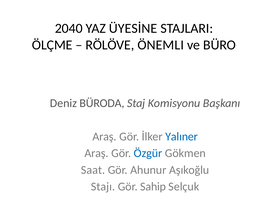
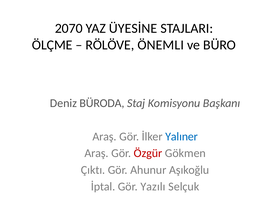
2040: 2040 -> 2070
Özgür colour: blue -> red
Saat: Saat -> Çıktı
Stajı: Stajı -> İptal
Sahip: Sahip -> Yazılı
